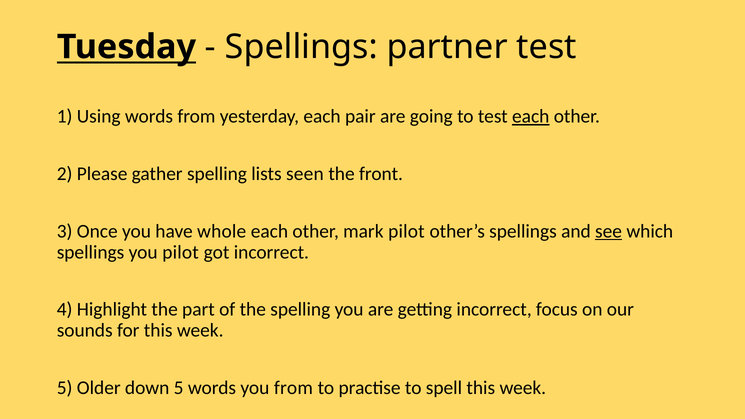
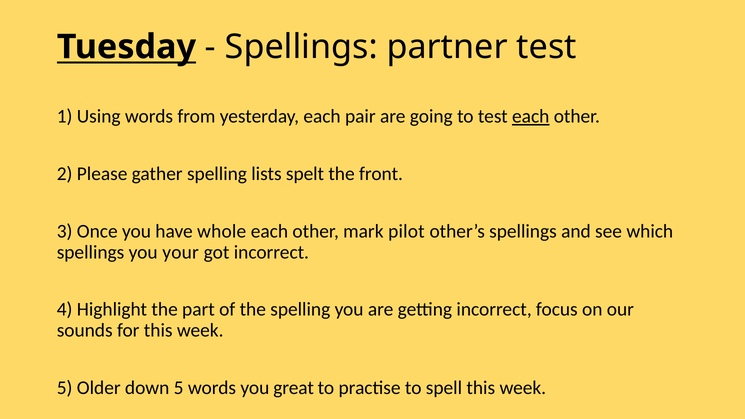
seen: seen -> spelt
see underline: present -> none
you pilot: pilot -> your
you from: from -> great
